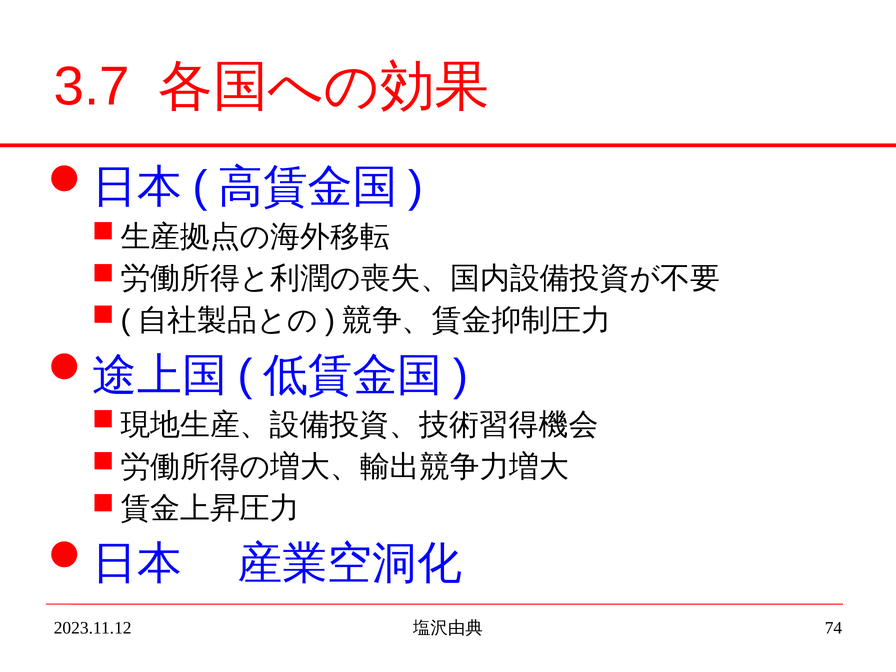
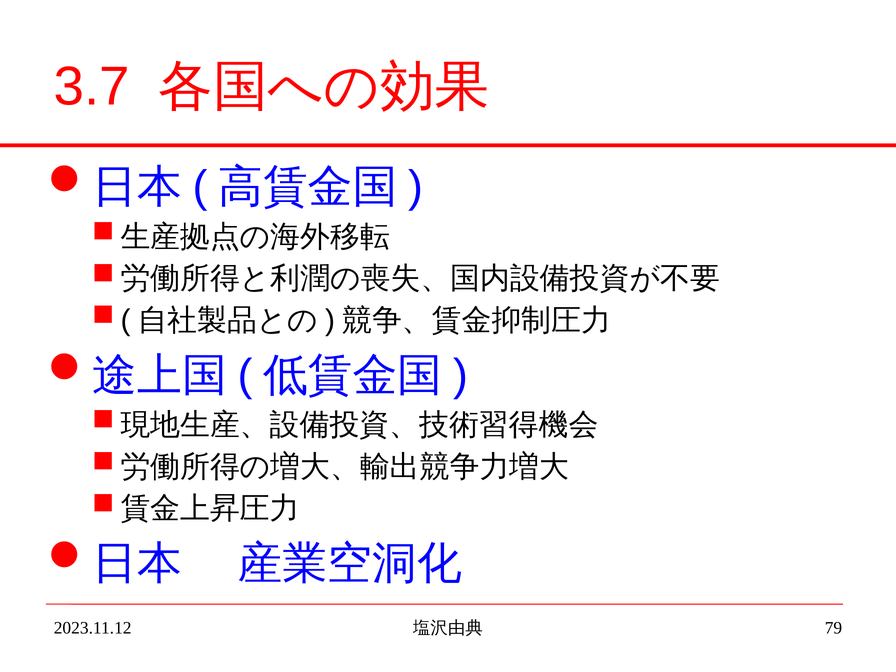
74: 74 -> 79
